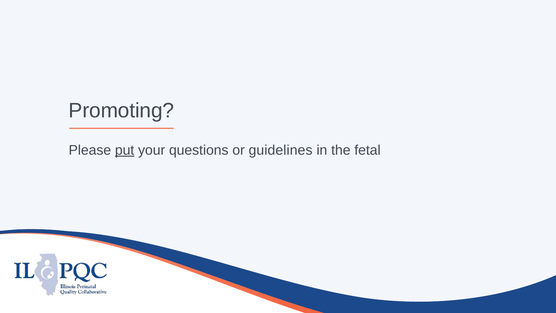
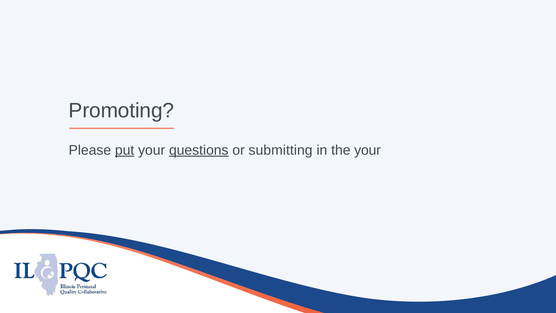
questions underline: none -> present
guidelines: guidelines -> submitting
the fetal: fetal -> your
